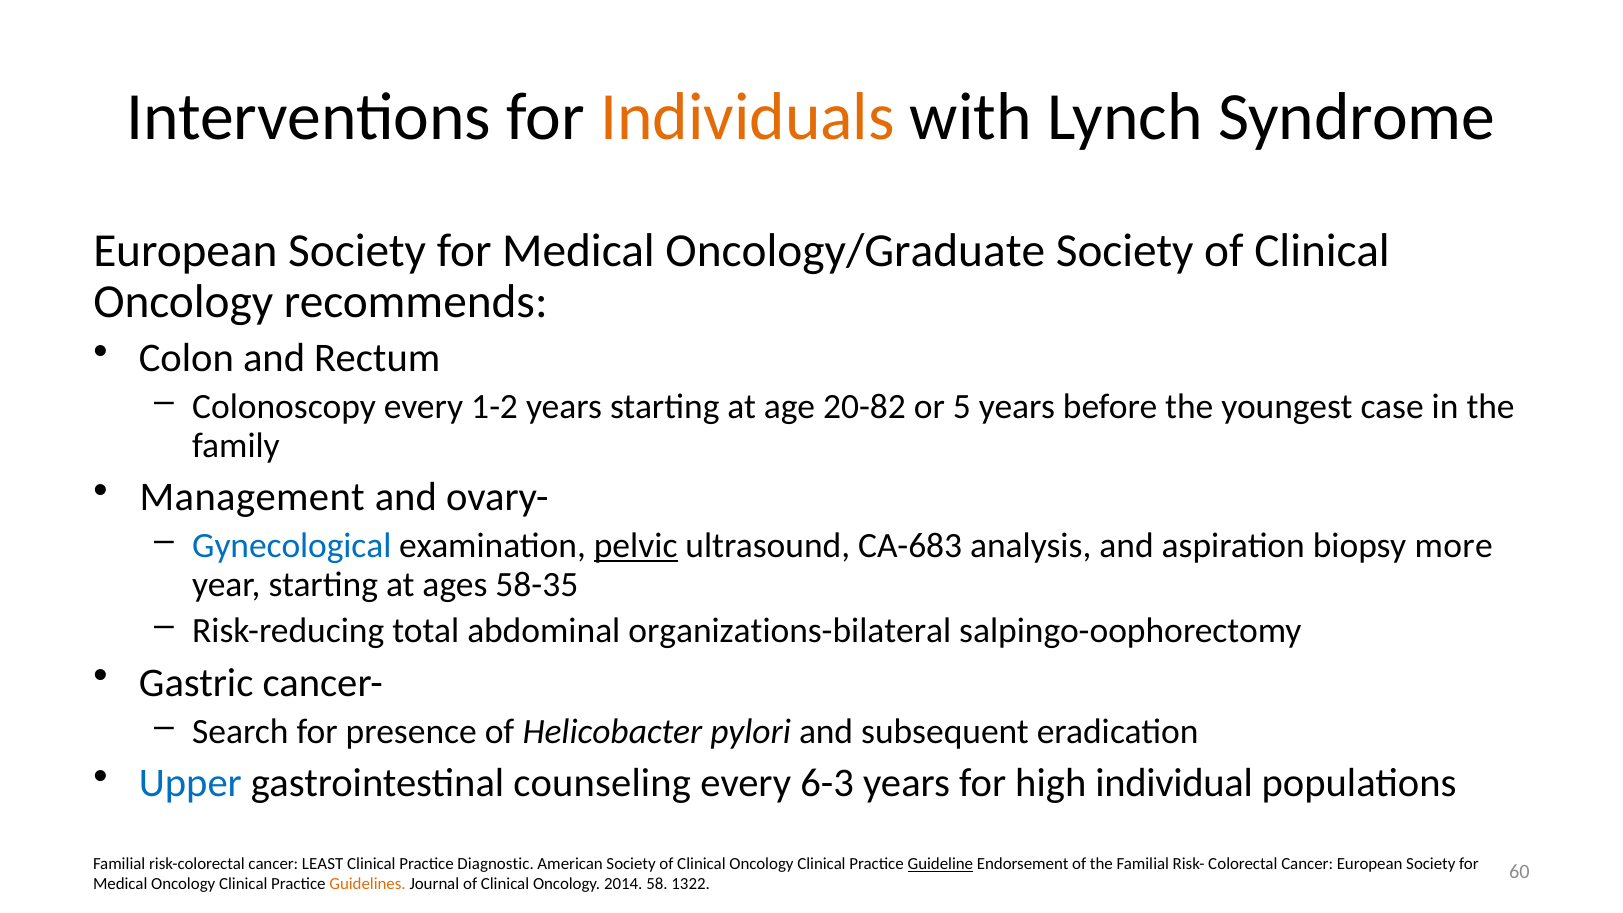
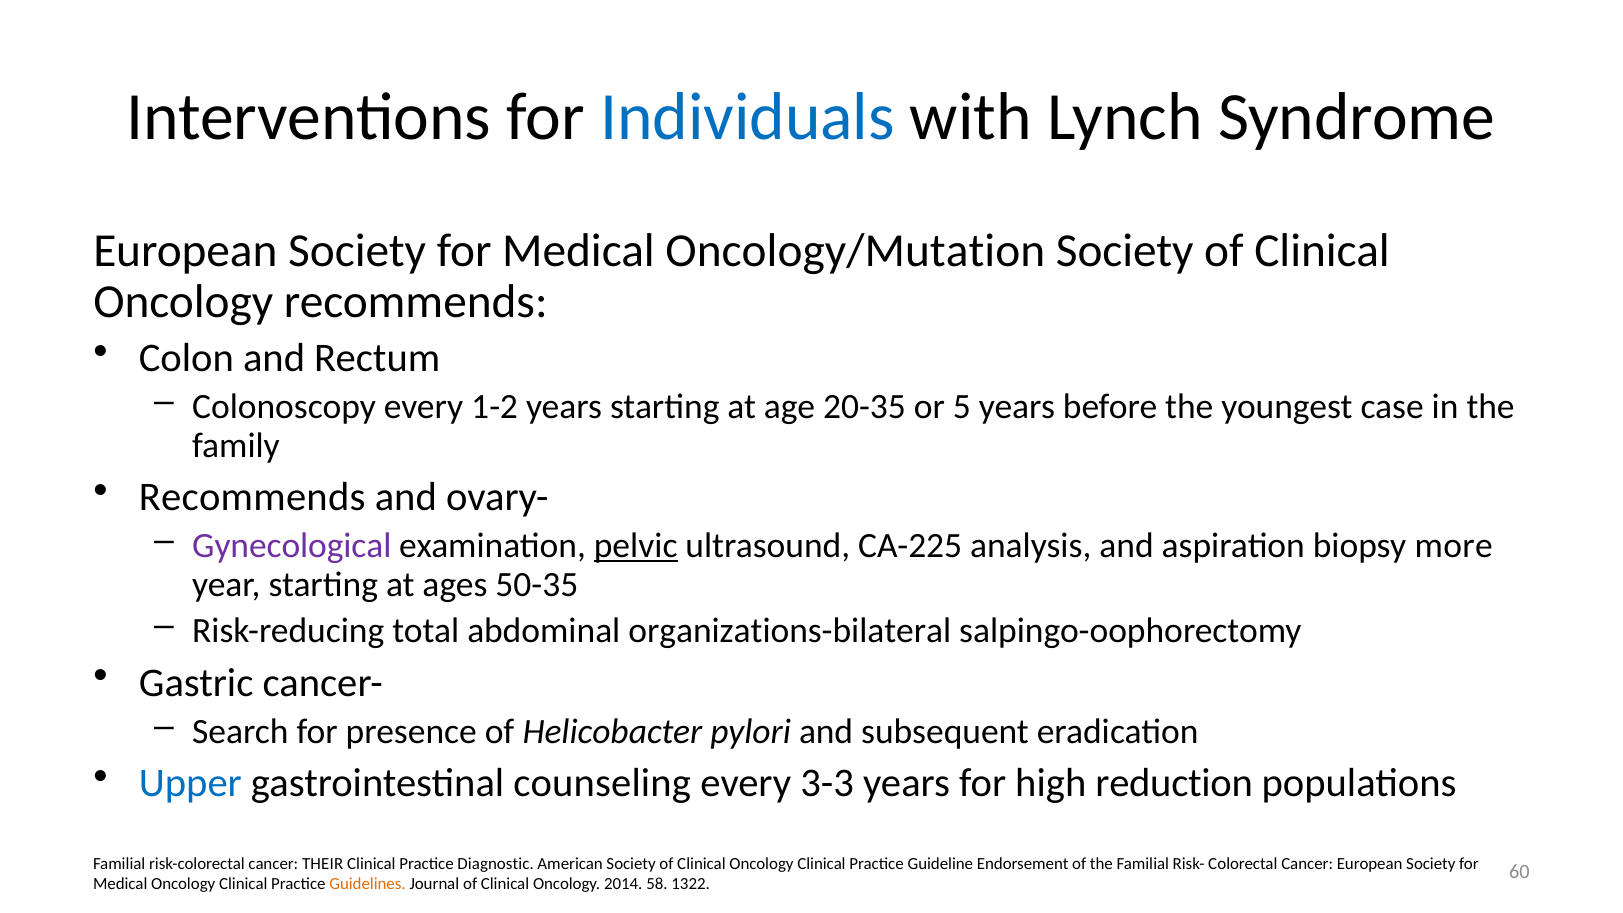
Individuals colour: orange -> blue
Oncology/Graduate: Oncology/Graduate -> Oncology/Mutation
20-82: 20-82 -> 20-35
Management at (252, 497): Management -> Recommends
Gynecological colour: blue -> purple
CA-683: CA-683 -> CA-225
58-35: 58-35 -> 50-35
6-3: 6-3 -> 3-3
individual: individual -> reduction
LEAST: LEAST -> THEIR
Guideline underline: present -> none
